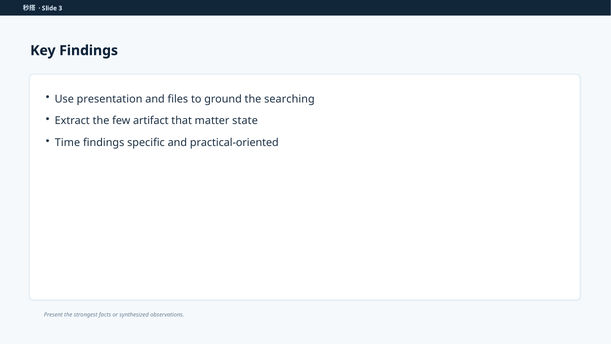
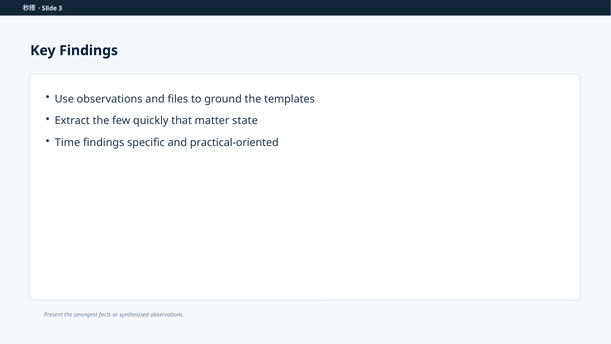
Use presentation: presentation -> observations
searching: searching -> templates
artifact: artifact -> quickly
